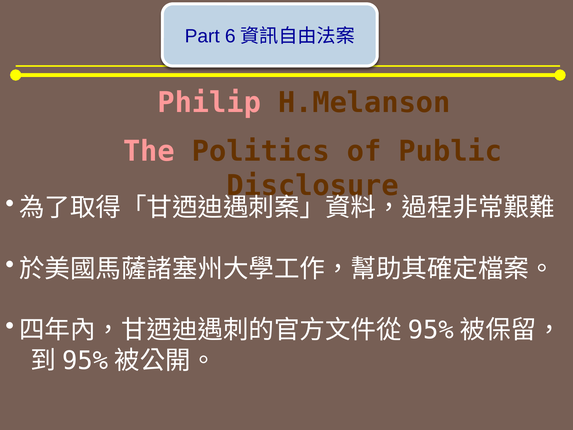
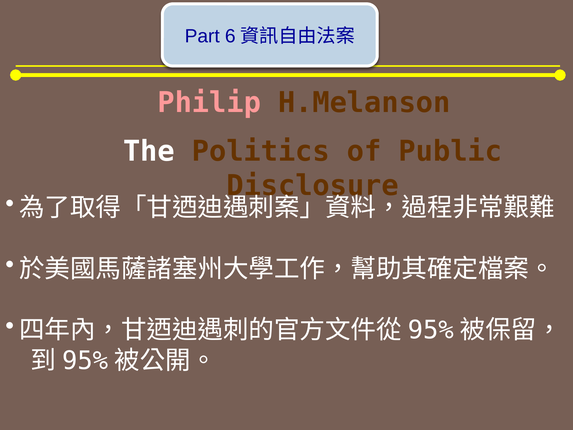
The colour: pink -> white
